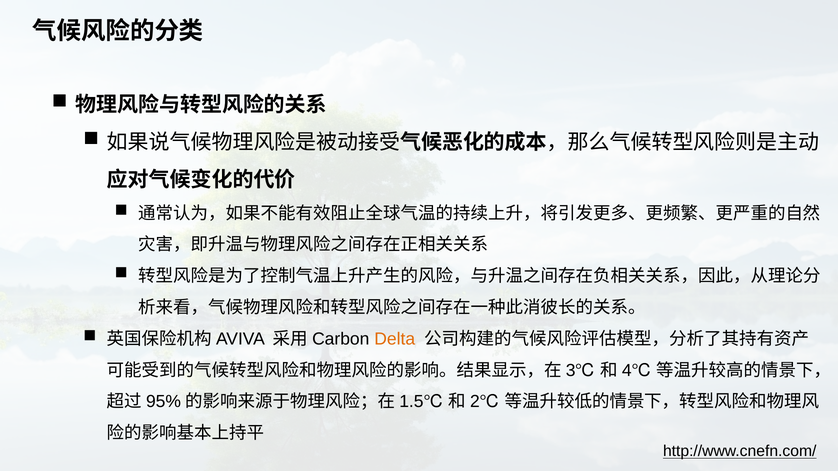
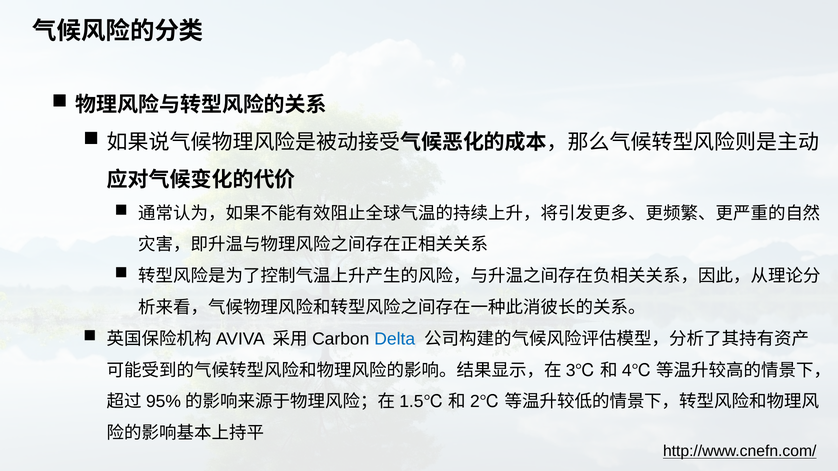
Delta colour: orange -> blue
